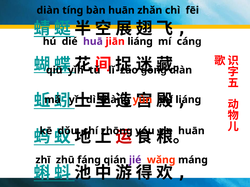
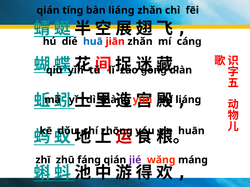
diàn at (48, 10): diàn -> qián
bàn huān: huān -> liánɡ
huā colour: purple -> blue
jiān liánɡ: liánɡ -> zhǎn
